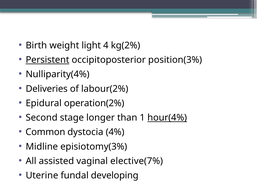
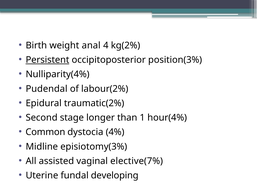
light: light -> anal
Deliveries: Deliveries -> Pudendal
operation(2%: operation(2% -> traumatic(2%
hour(4% underline: present -> none
